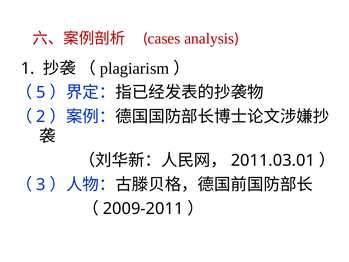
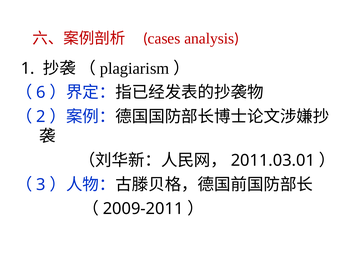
5: 5 -> 6
